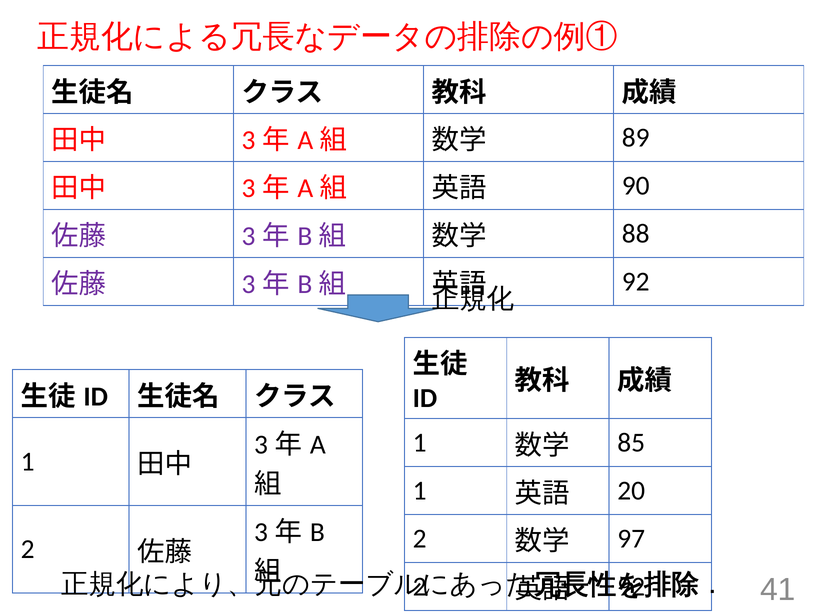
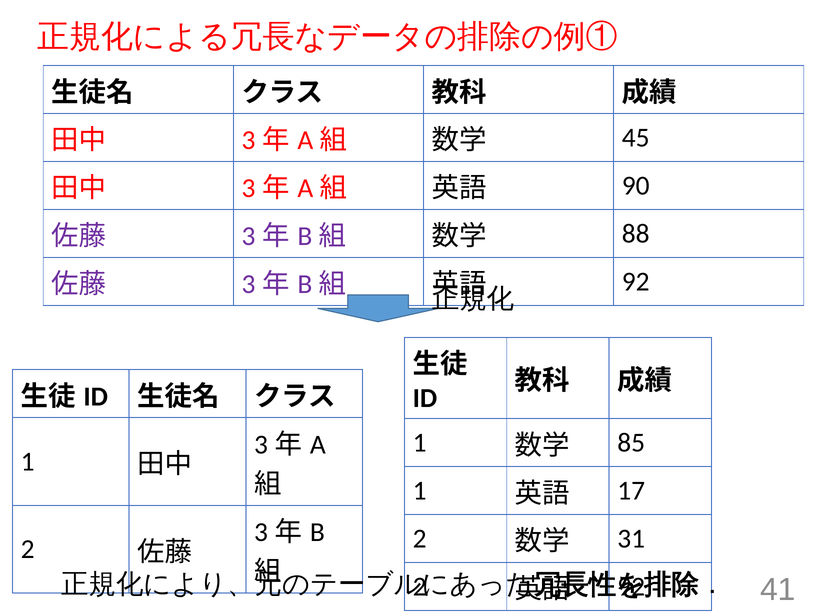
89: 89 -> 45
20: 20 -> 17
97: 97 -> 31
